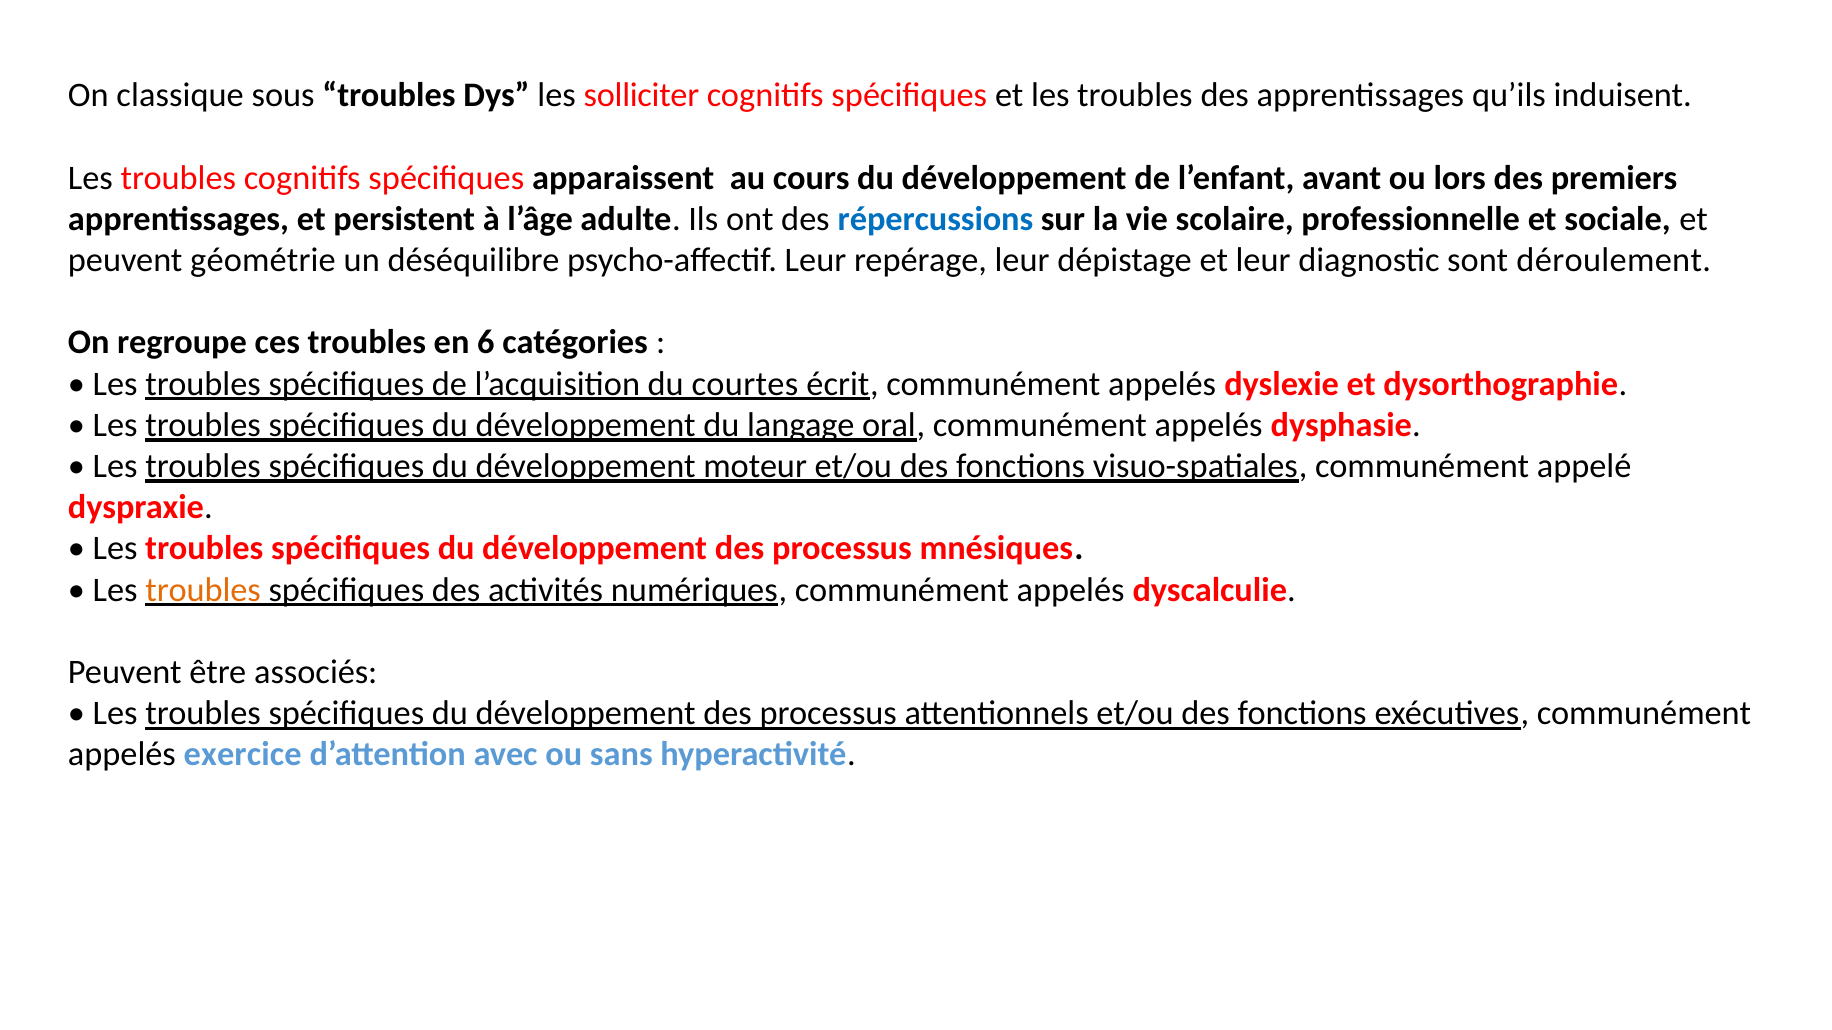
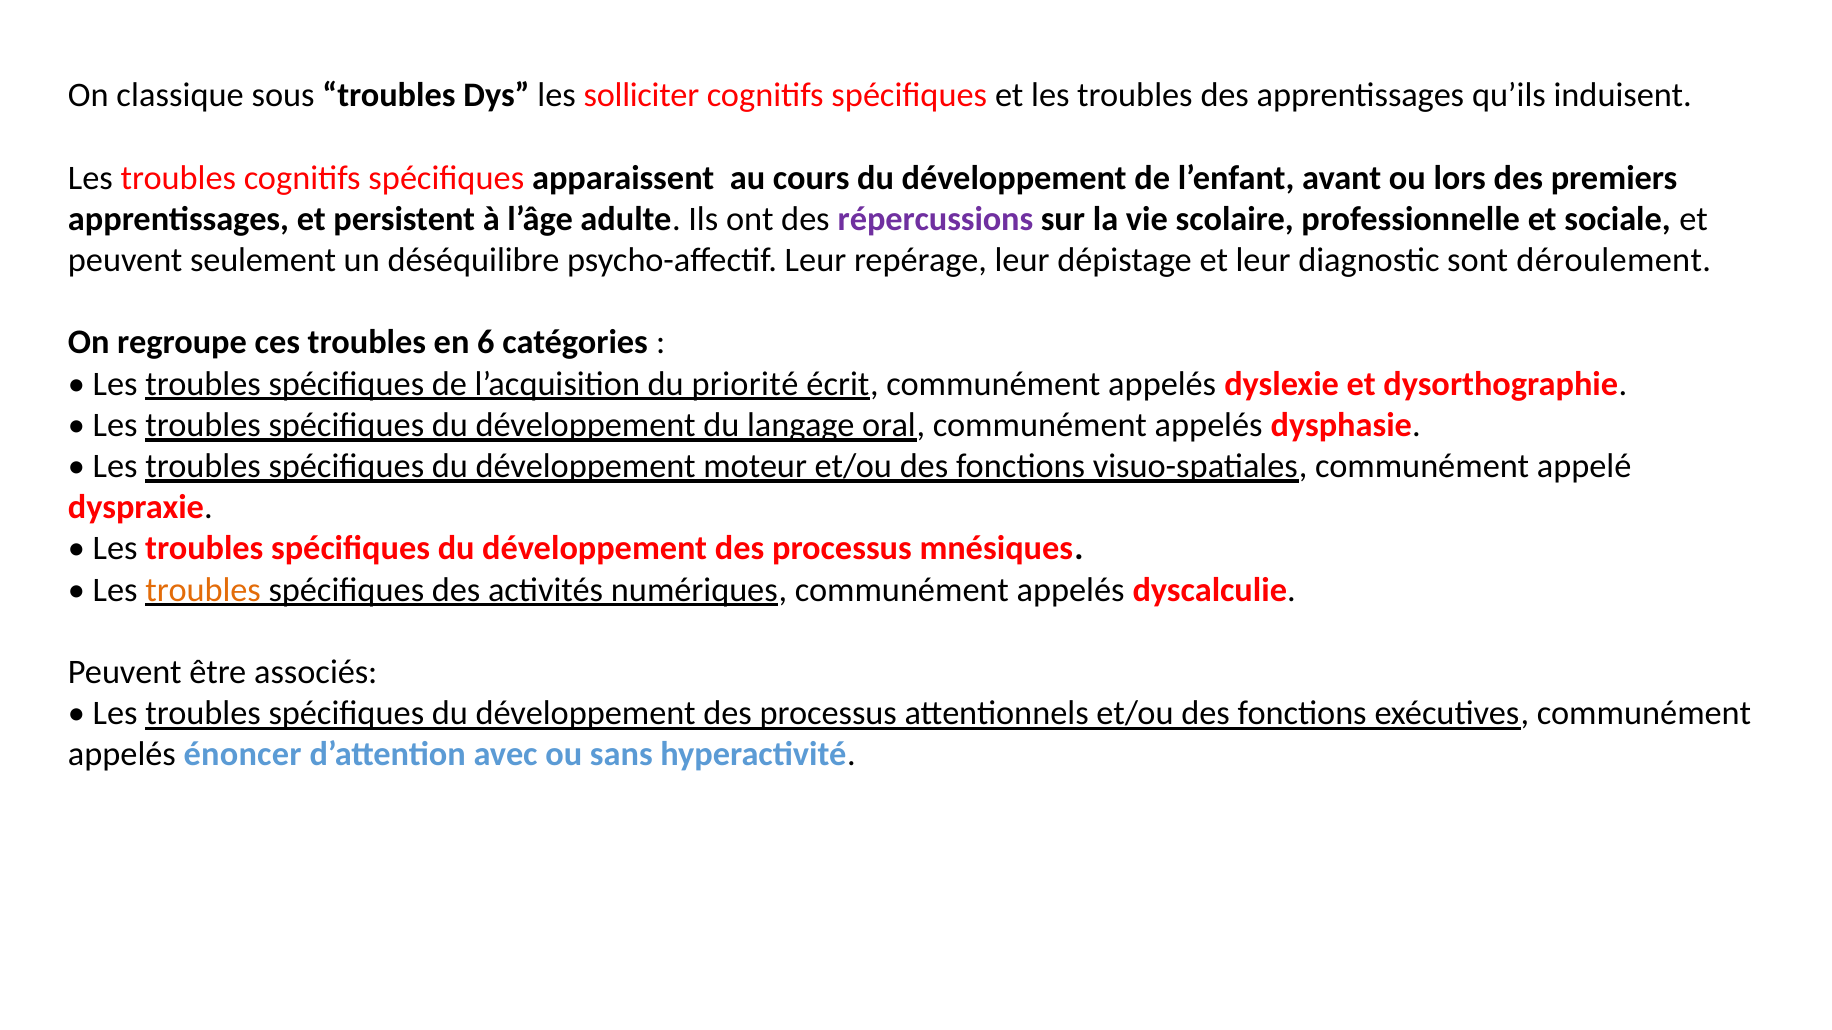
répercussions colour: blue -> purple
géométrie: géométrie -> seulement
courtes: courtes -> priorité
exercice: exercice -> énoncer
